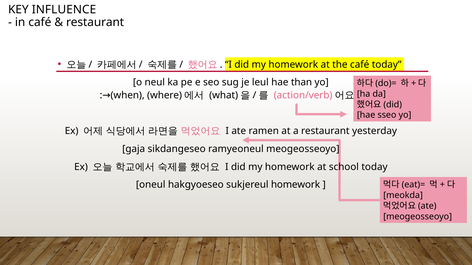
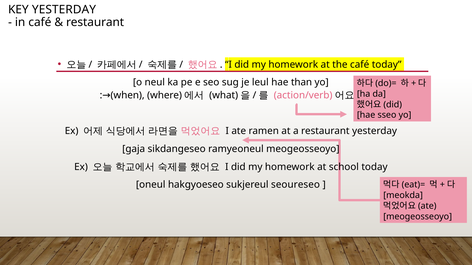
KEY INFLUENCE: INFLUENCE -> YESTERDAY
sukjereul homework: homework -> seoureseo
